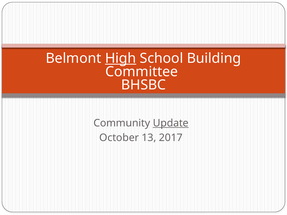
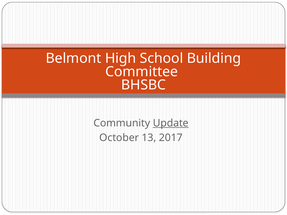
High underline: present -> none
